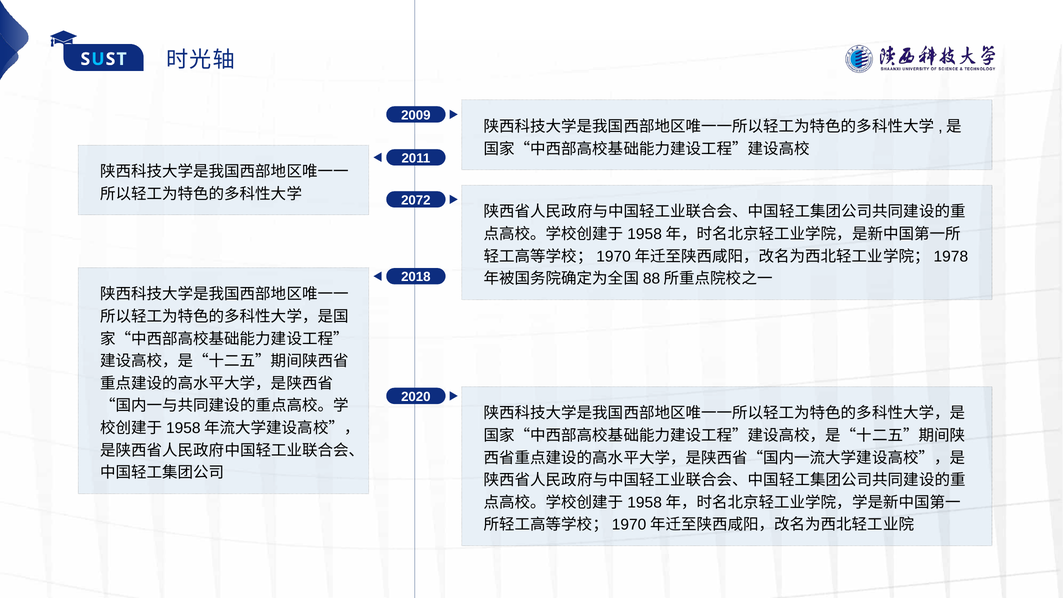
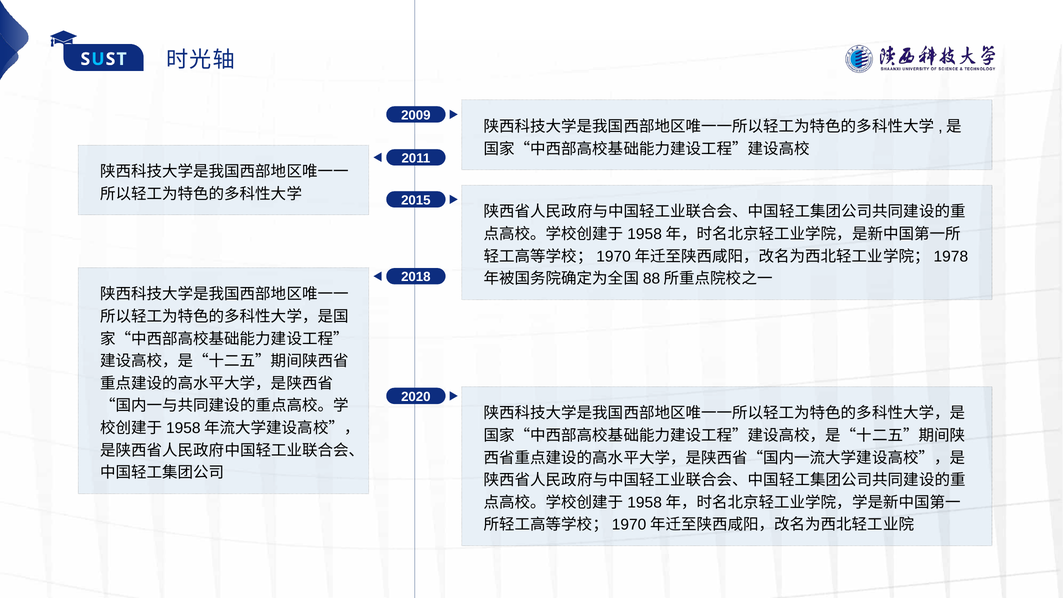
2072: 2072 -> 2015
